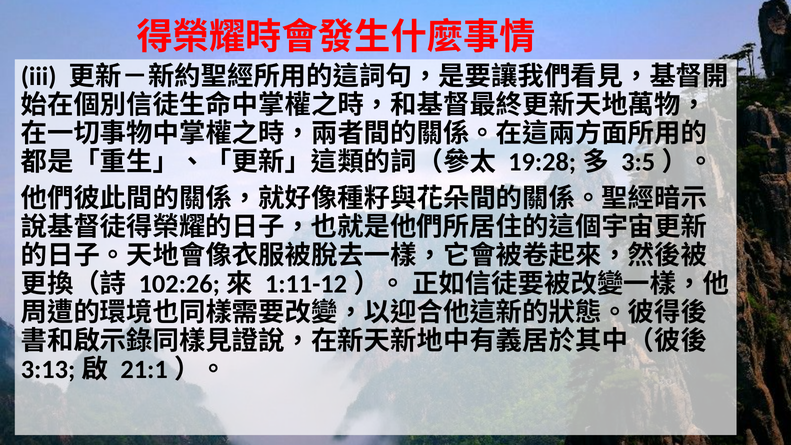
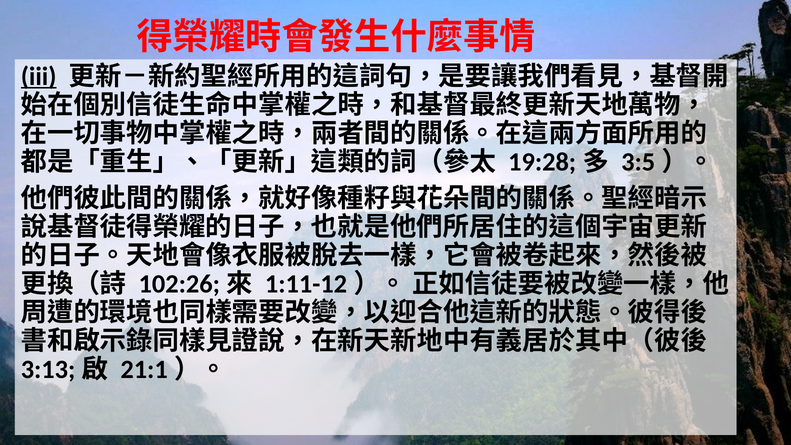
iii underline: none -> present
